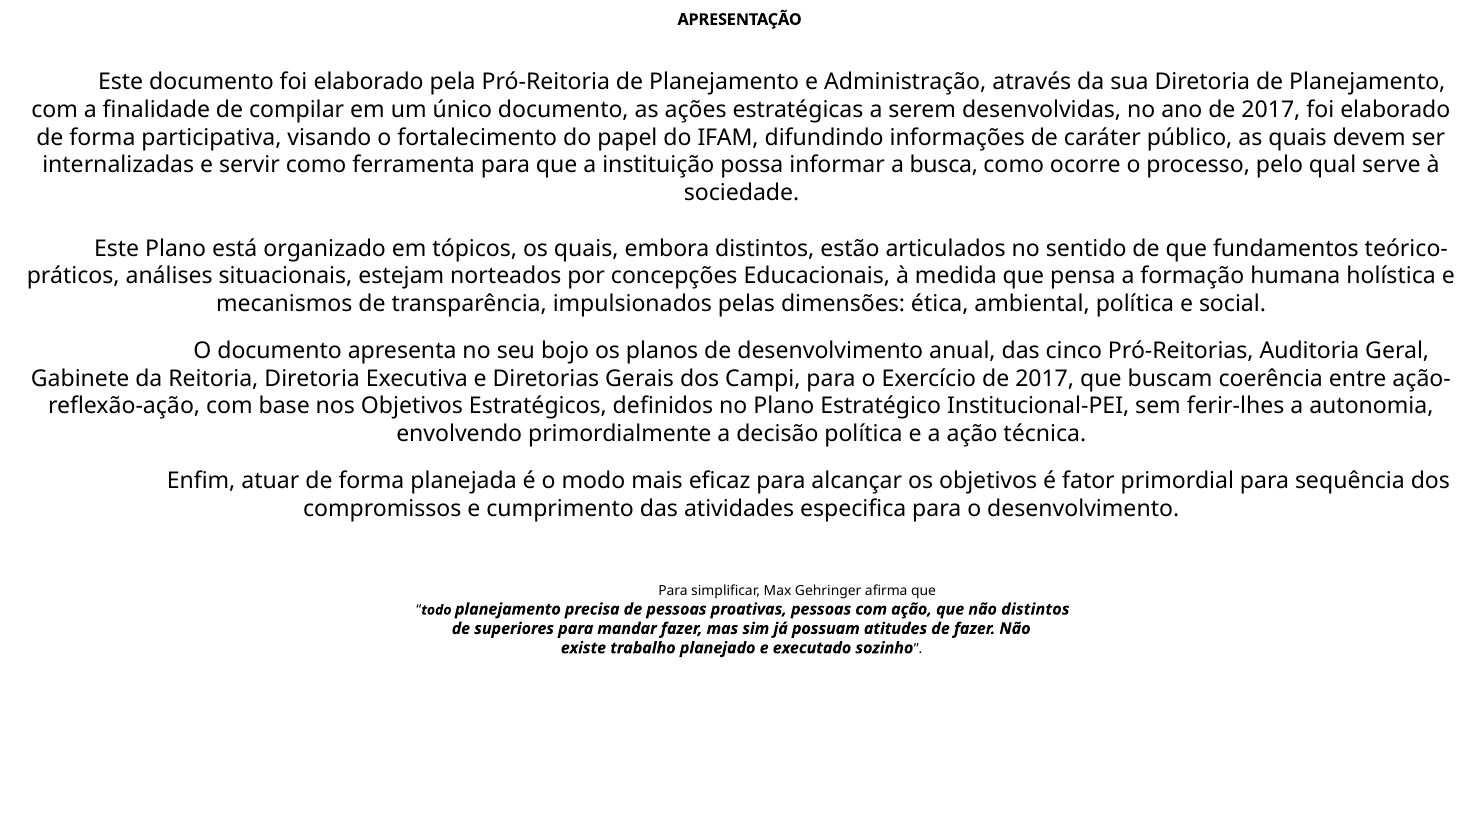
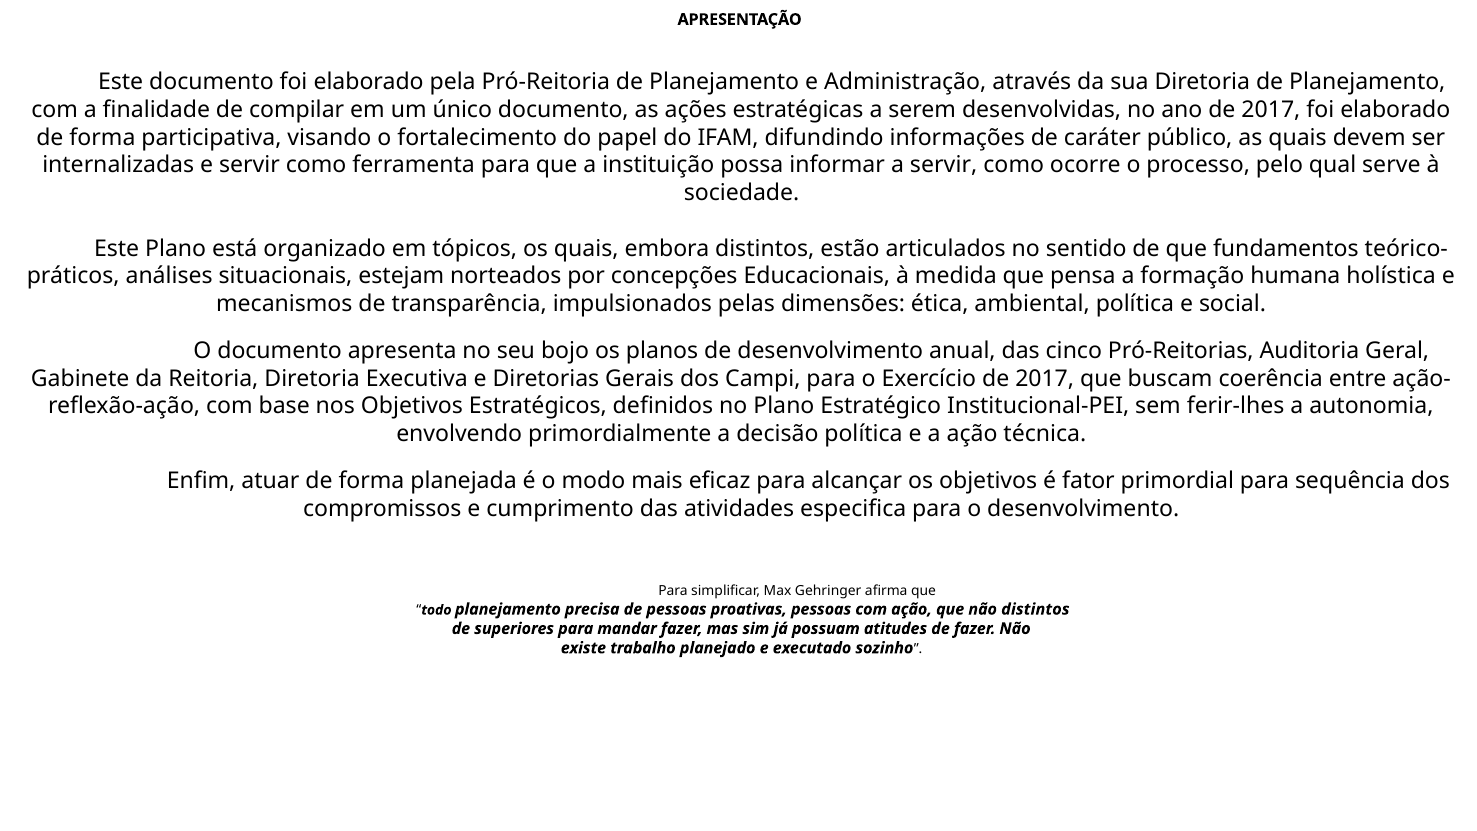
a busca: busca -> servir
